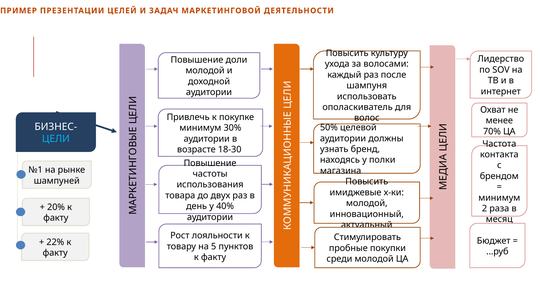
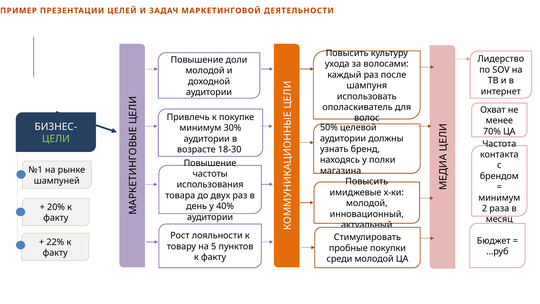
ЦЕЛИ colour: light blue -> light green
